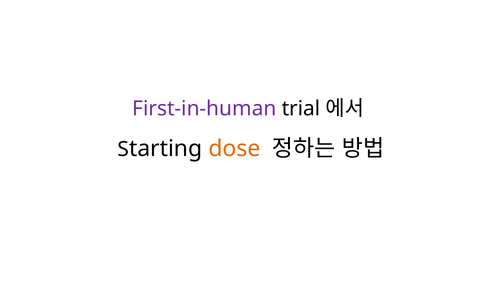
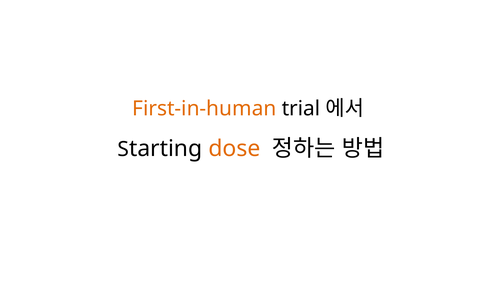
First-in-human colour: purple -> orange
